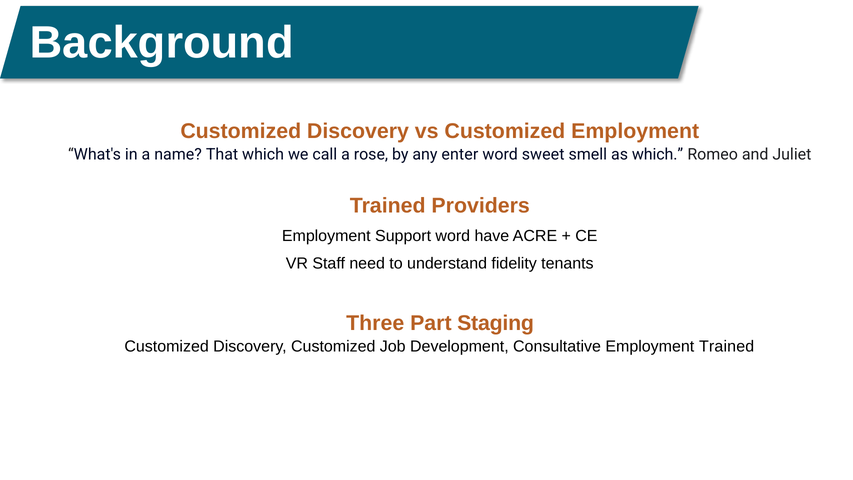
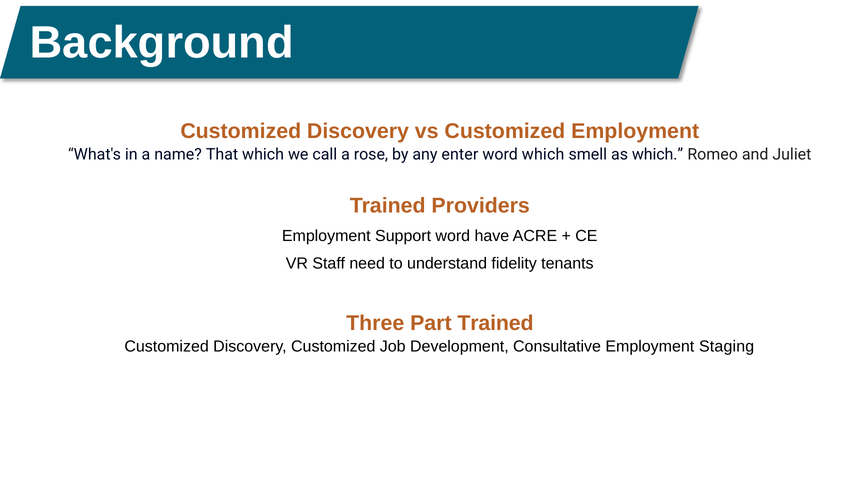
word sweet: sweet -> which
Part Staging: Staging -> Trained
Employment Trained: Trained -> Staging
